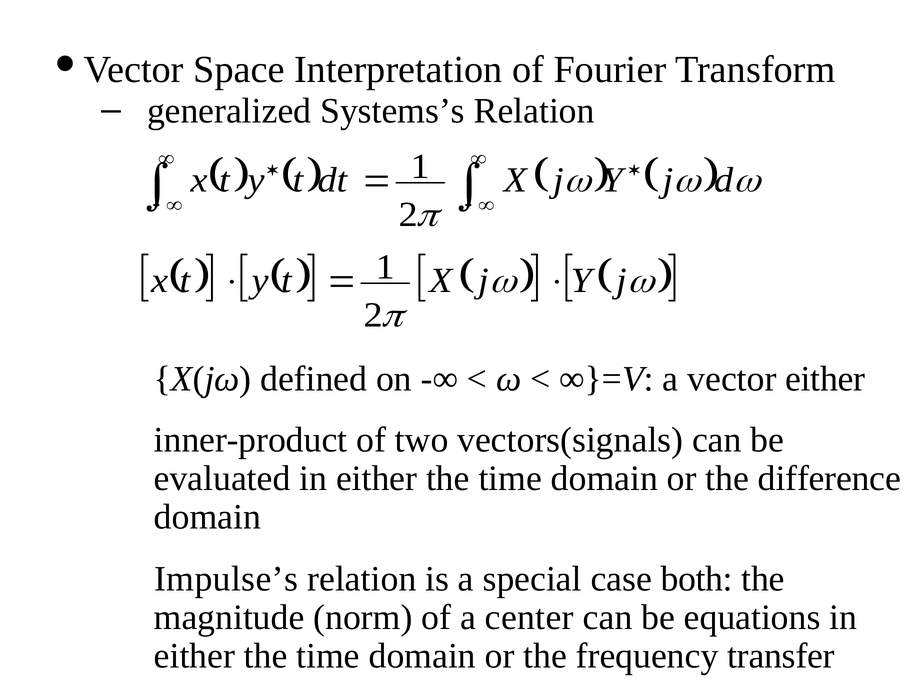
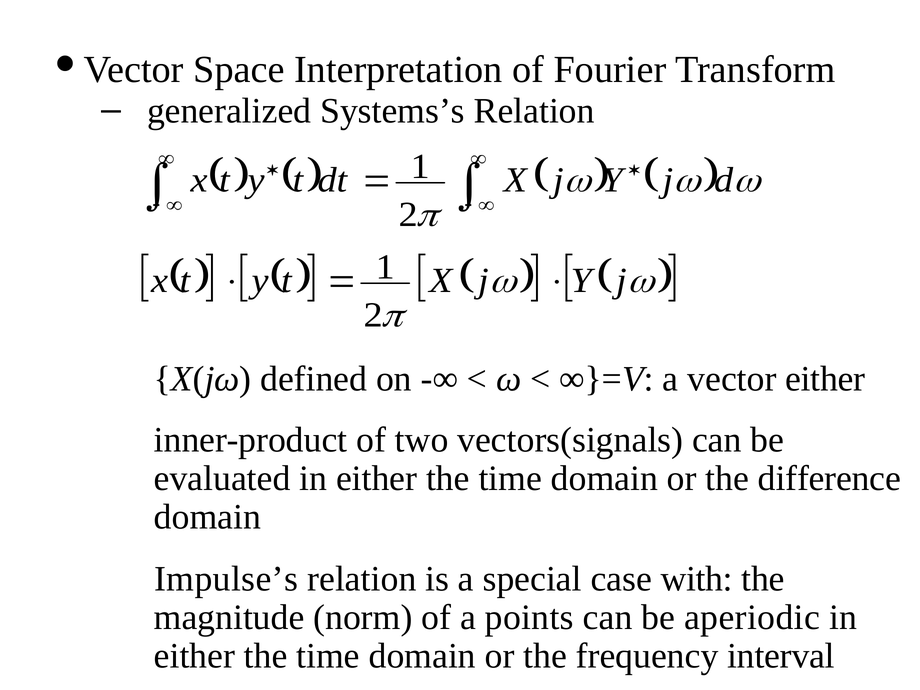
both: both -> with
center: center -> points
equations: equations -> aperiodic
transfer: transfer -> interval
